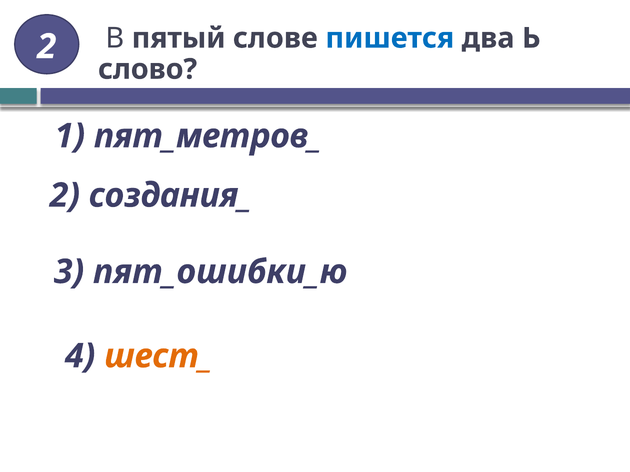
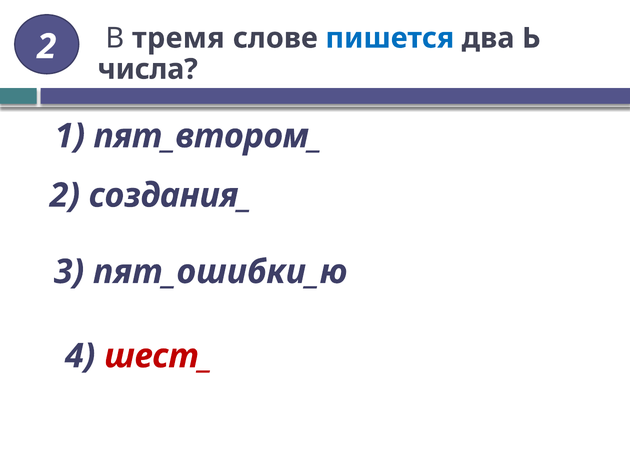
пятый: пятый -> тремя
слово: слово -> числа
пят_метров_: пят_метров_ -> пят_втором_
шест_ colour: orange -> red
